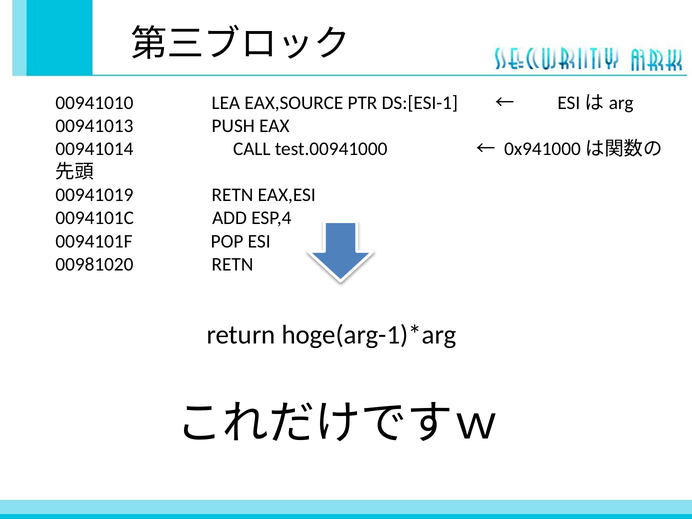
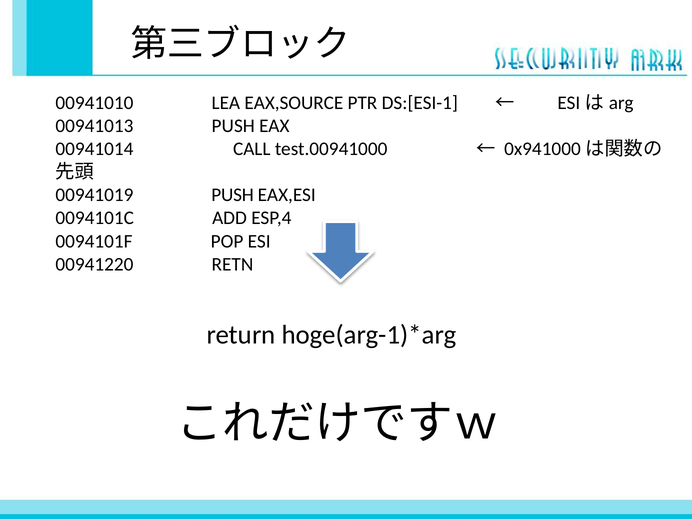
00941019 RETN: RETN -> PUSH
00981020: 00981020 -> 00941220
